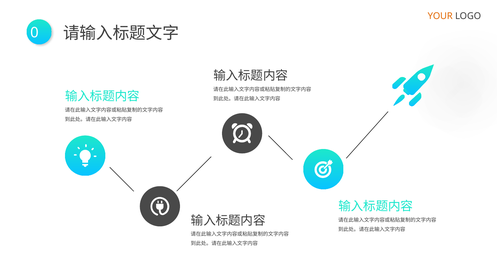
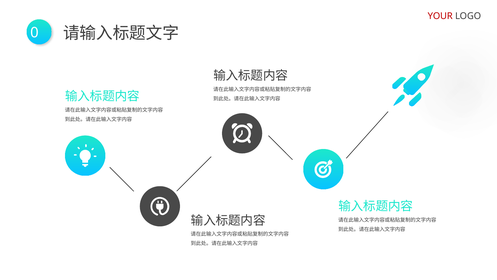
YOUR colour: orange -> red
